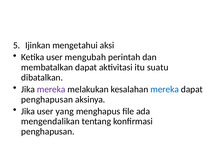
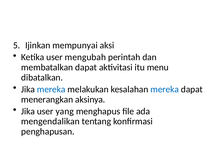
mengetahui: mengetahui -> mempunyai
suatu: suatu -> menu
mereka at (51, 89) colour: purple -> blue
penghapusan at (47, 99): penghapusan -> menerangkan
